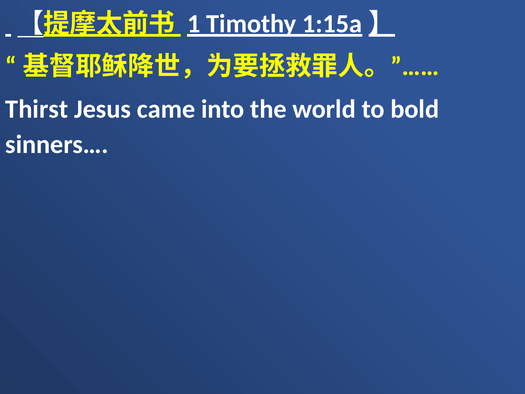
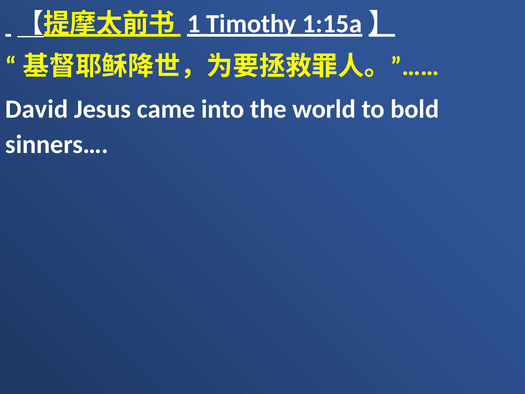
Thirst: Thirst -> David
